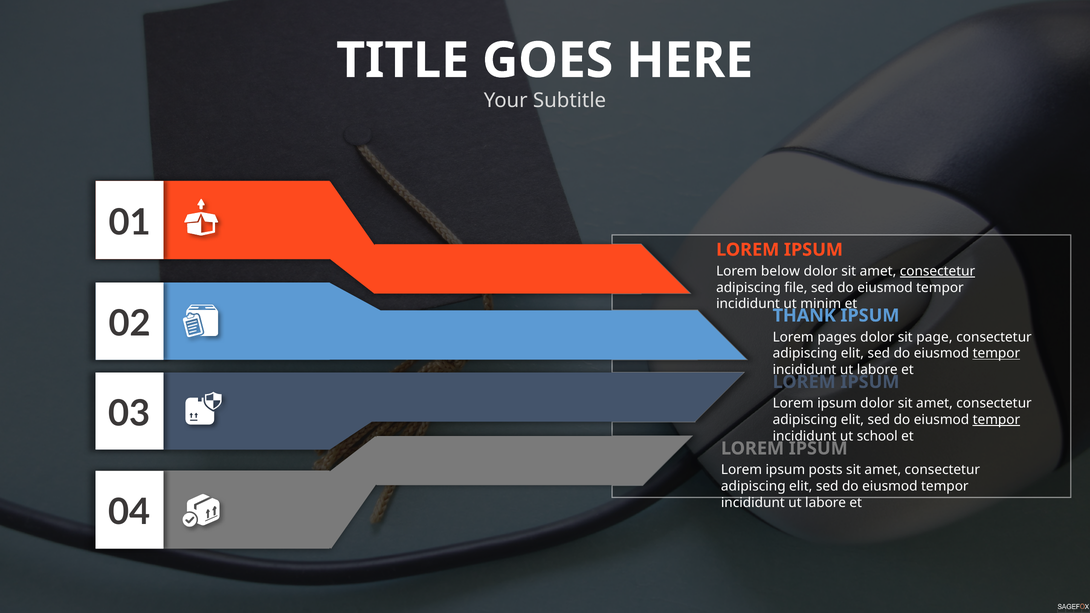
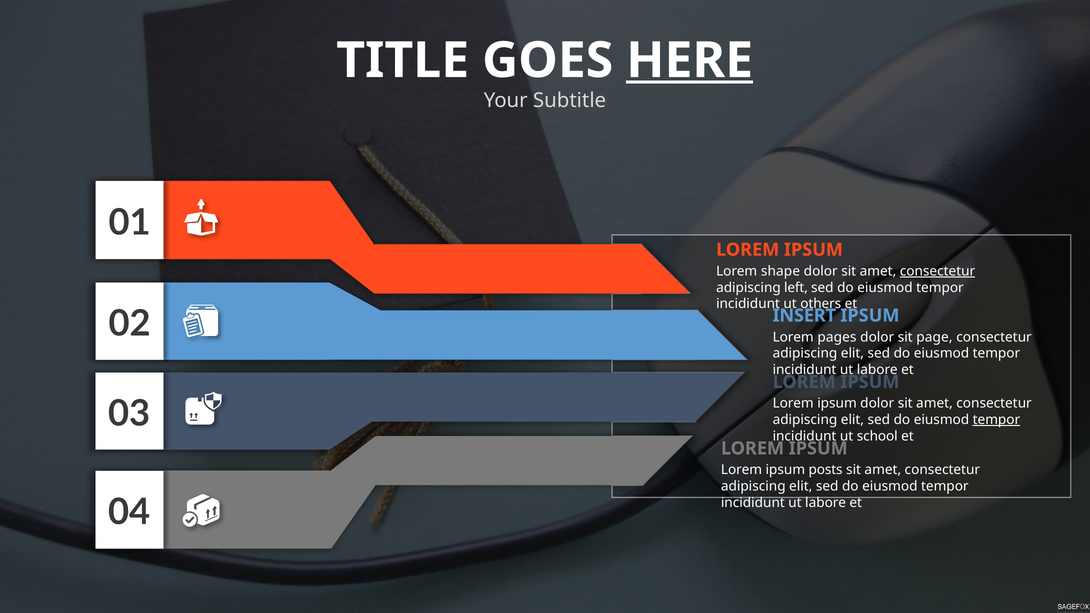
HERE underline: none -> present
below: below -> shape
file: file -> left
minim: minim -> others
THANK: THANK -> INSERT
tempor at (996, 353) underline: present -> none
